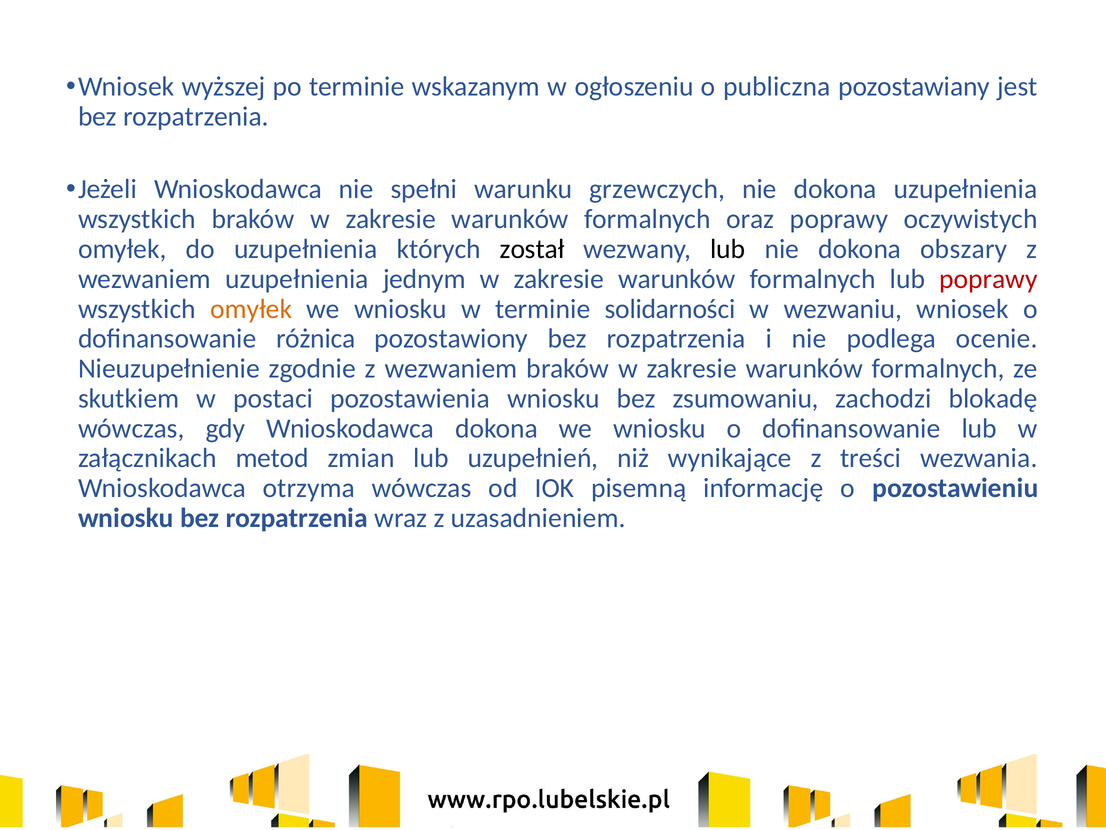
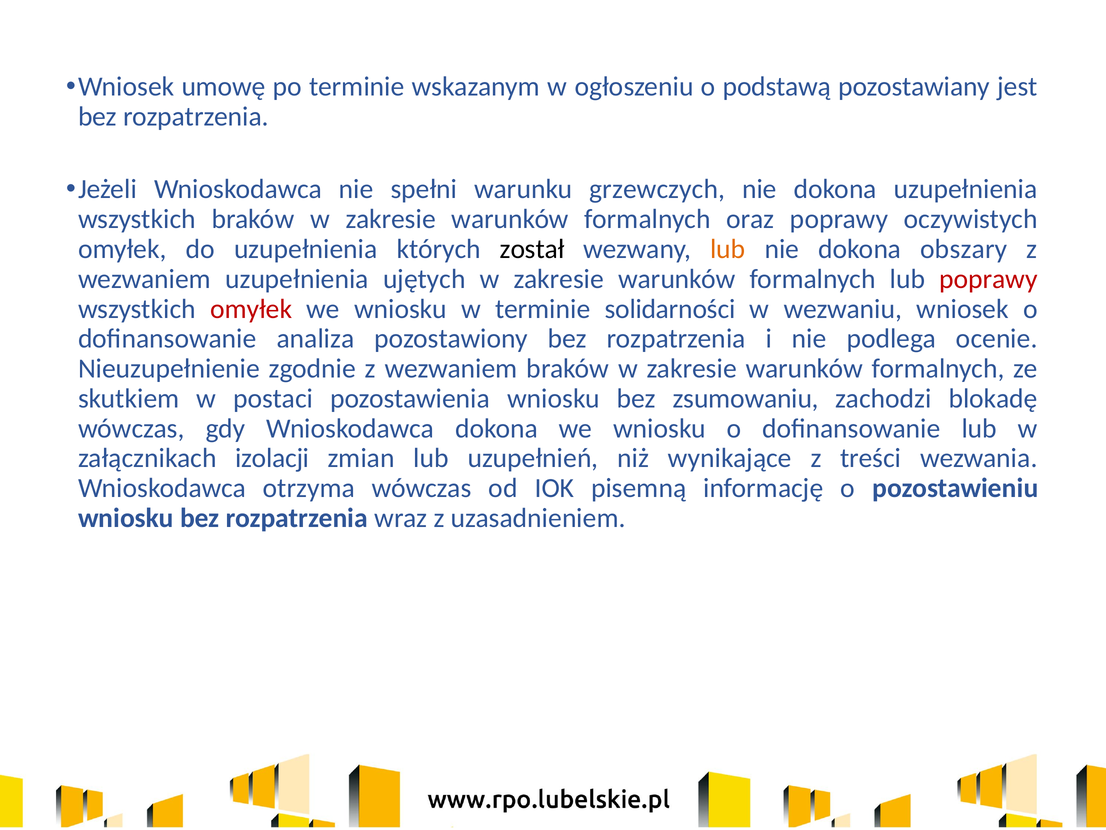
wyższej: wyższej -> umowę
publiczna: publiczna -> podstawą
lub at (728, 249) colour: black -> orange
jednym: jednym -> ujętych
omyłek at (251, 309) colour: orange -> red
różnica: różnica -> analiza
metod: metod -> izolacji
